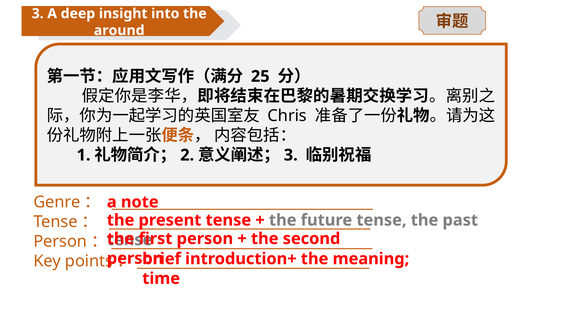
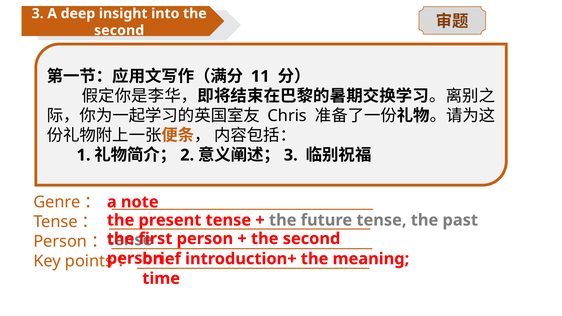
around at (119, 30): around -> second
25: 25 -> 11
